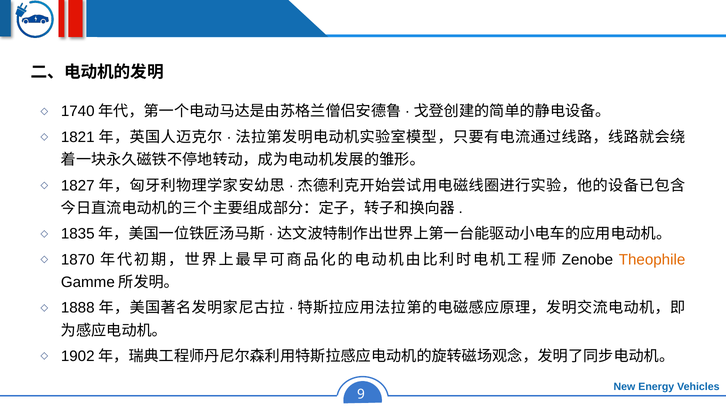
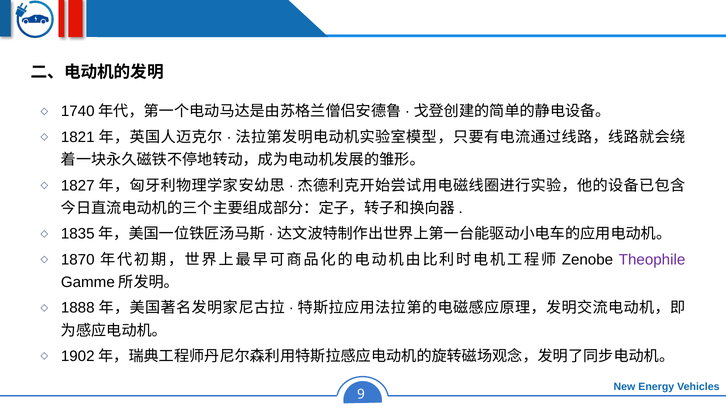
Theophile colour: orange -> purple
